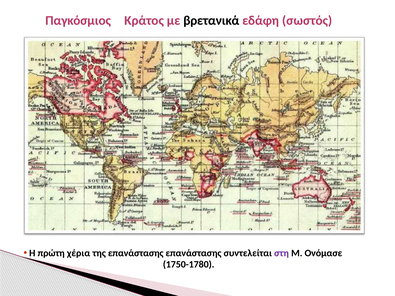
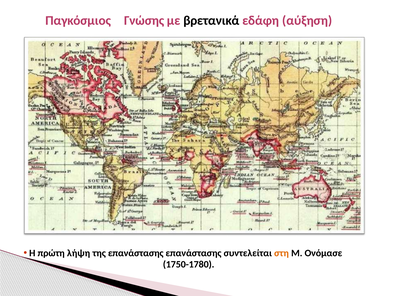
Κράτος: Κράτος -> Γνώσης
σωστός: σωστός -> αύξηση
χέρια: χέρια -> λήψη
στη colour: purple -> orange
